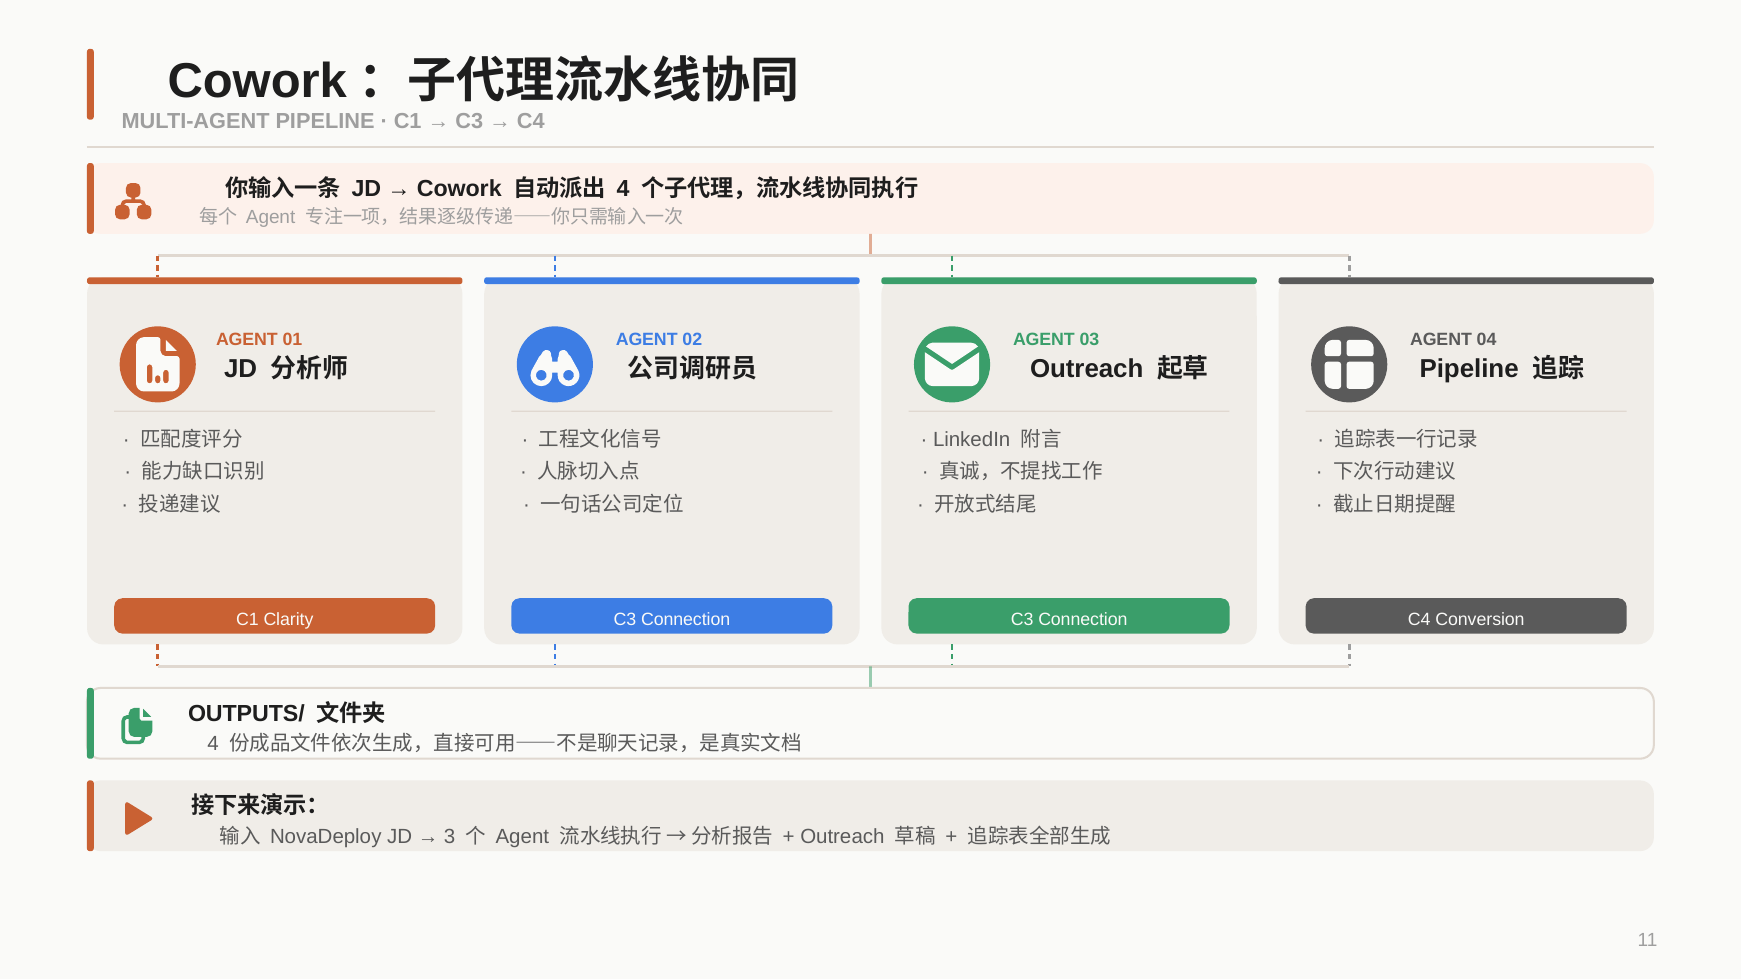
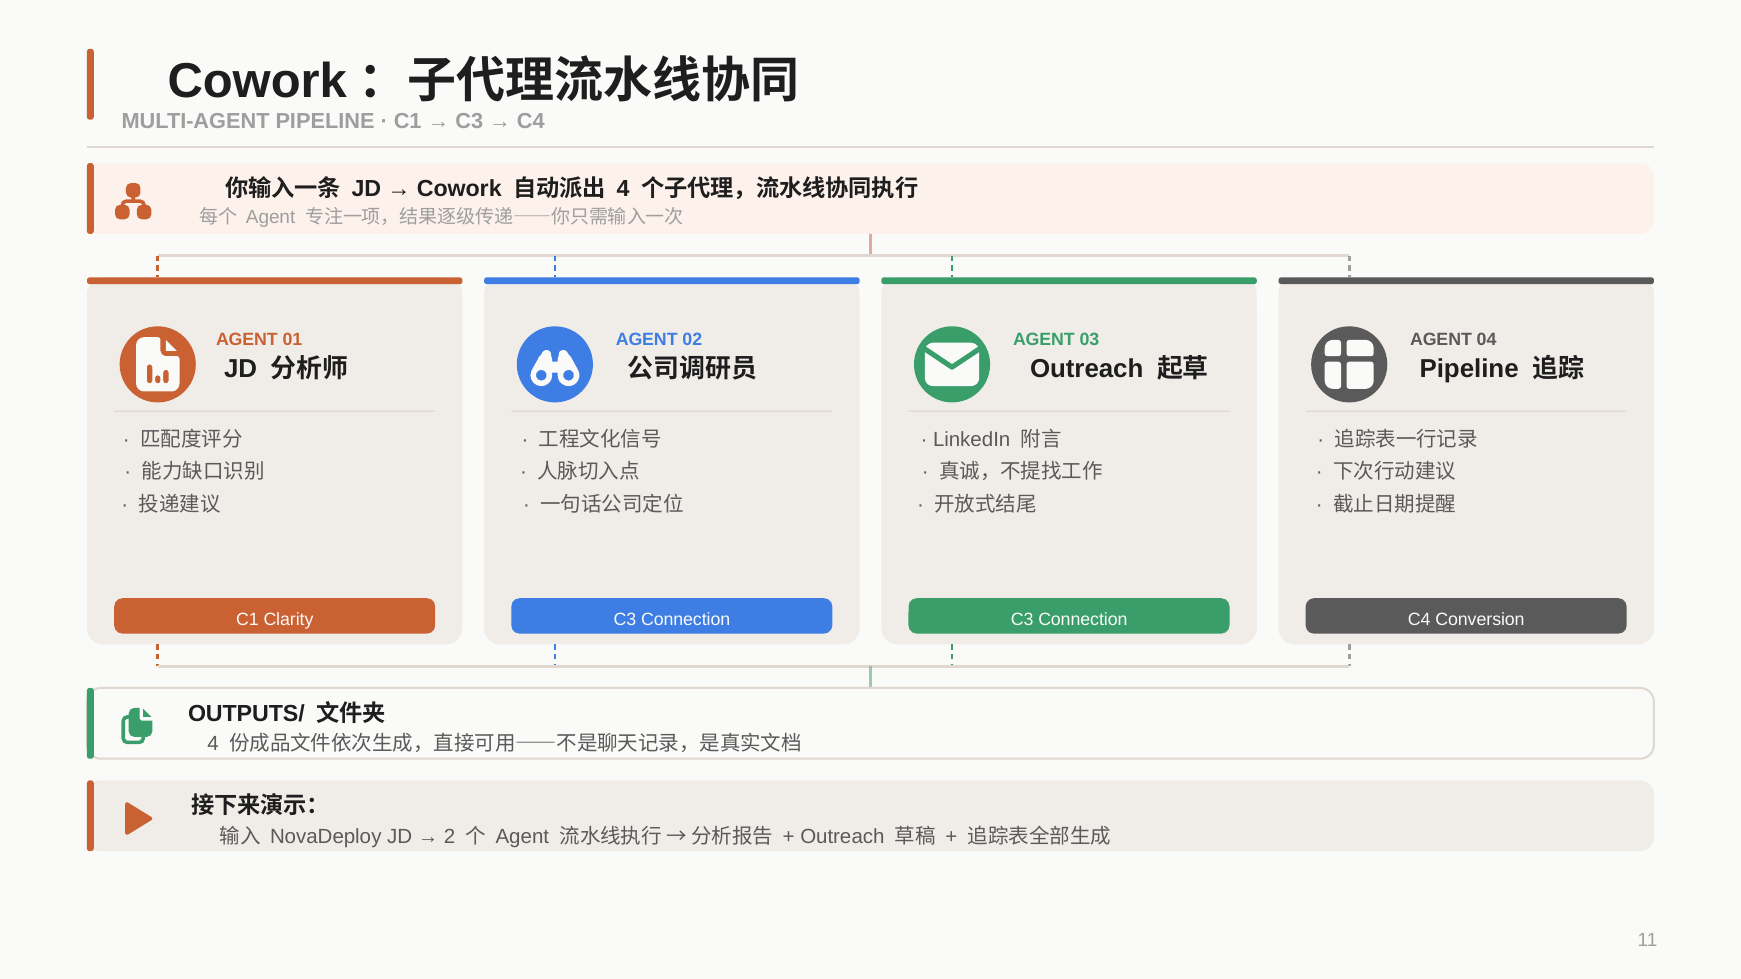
3: 3 -> 2
